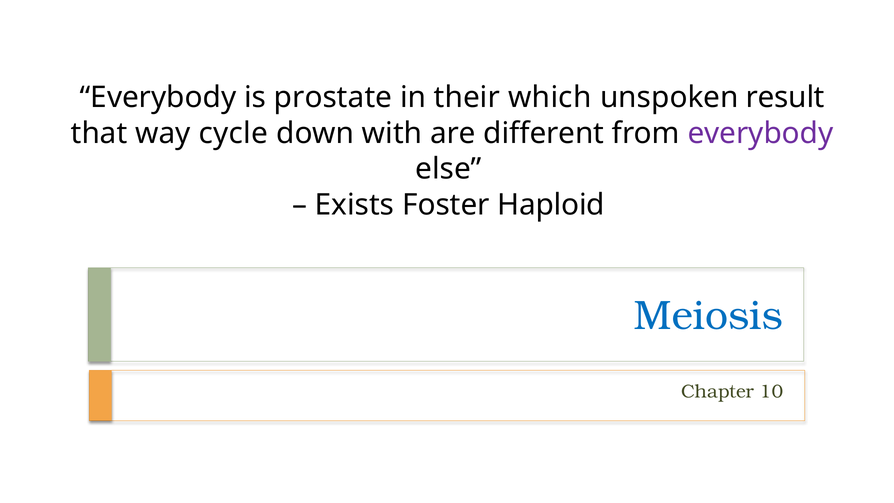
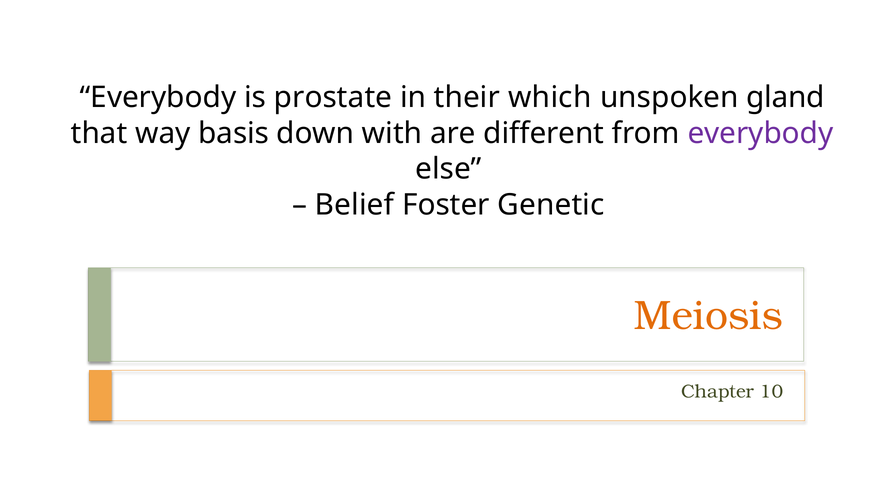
result: result -> gland
cycle: cycle -> basis
Exists: Exists -> Belief
Haploid: Haploid -> Genetic
Meiosis colour: blue -> orange
